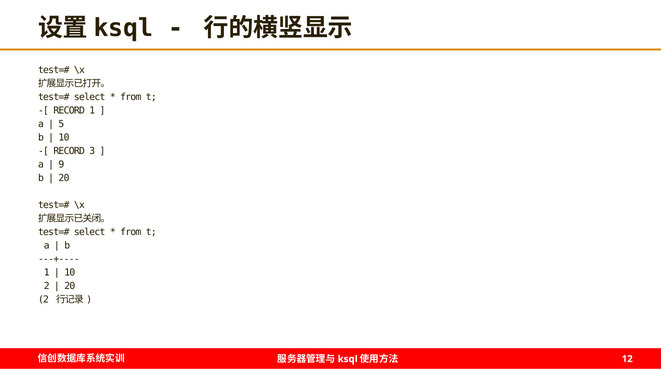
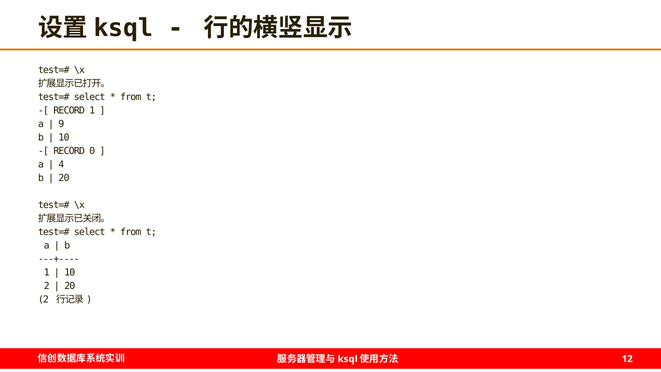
5: 5 -> 9
3: 3 -> 0
9: 9 -> 4
